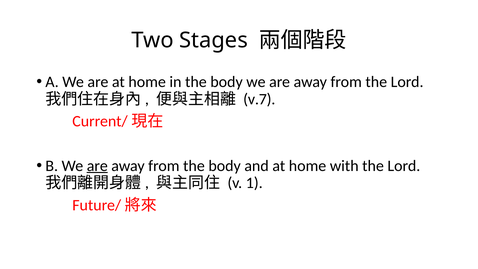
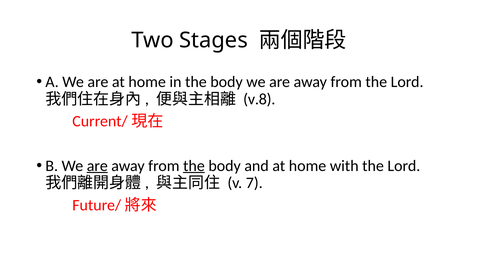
v.7: v.7 -> v.8
the at (194, 166) underline: none -> present
1: 1 -> 7
